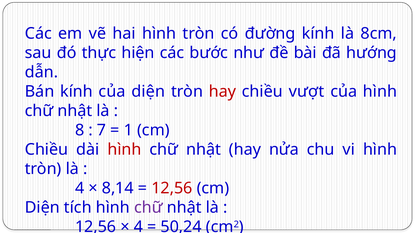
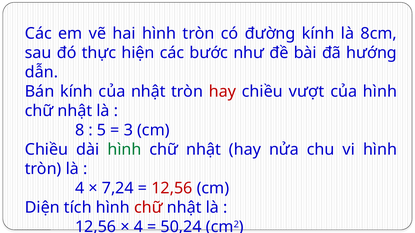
của diện: diện -> nhật
7: 7 -> 5
1: 1 -> 3
hình at (124, 150) colour: red -> green
8,14: 8,14 -> 7,24
chữ at (148, 208) colour: purple -> red
